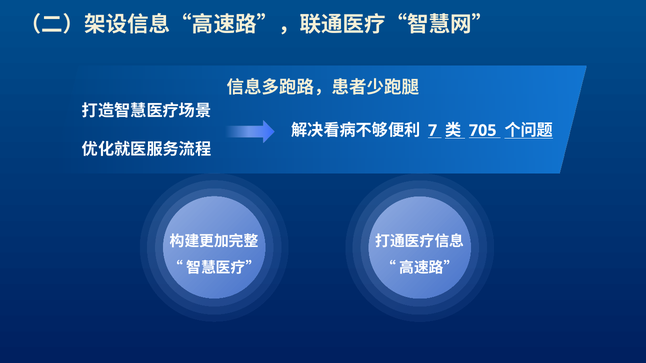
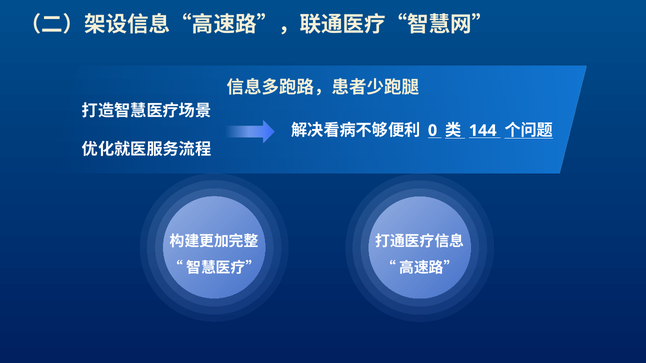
7: 7 -> 0
705: 705 -> 144
